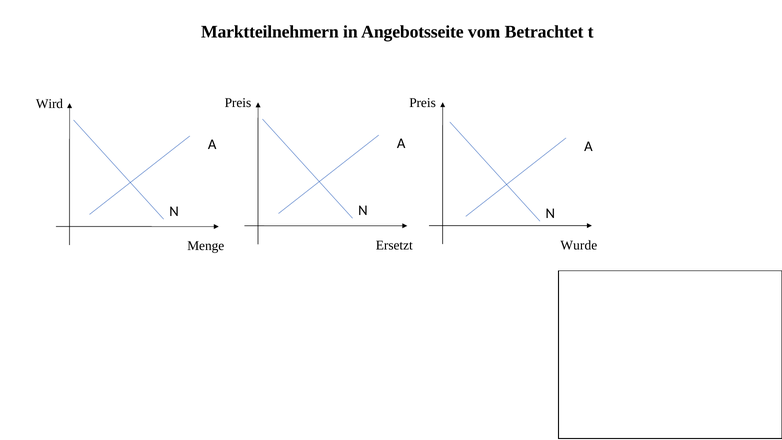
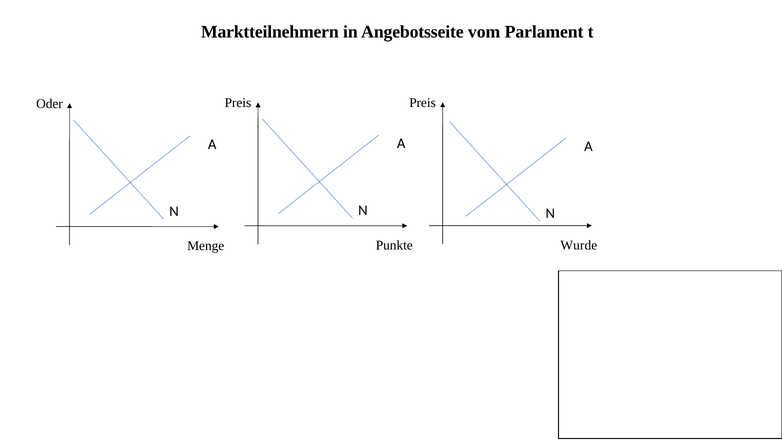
Betrachtet: Betrachtet -> Parlament
Wird: Wird -> Oder
Ersetzt: Ersetzt -> Punkte
